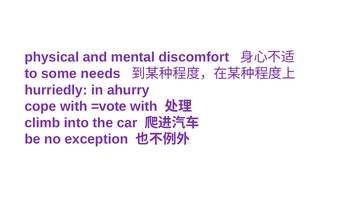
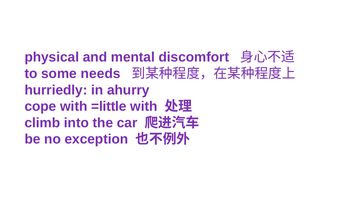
=vote: =vote -> =little
